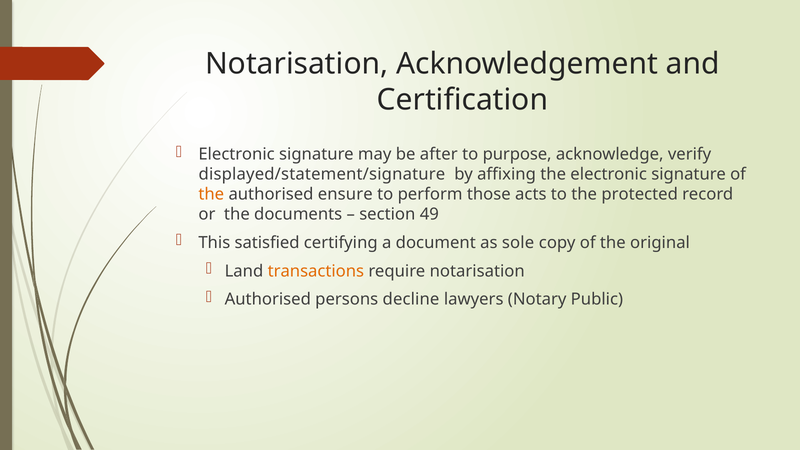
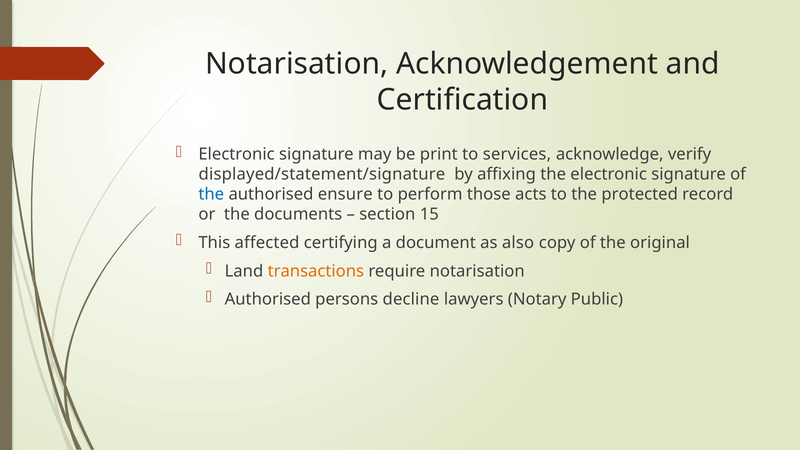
after: after -> print
purpose: purpose -> services
the at (211, 194) colour: orange -> blue
49: 49 -> 15
satisfied: satisfied -> affected
sole: sole -> also
